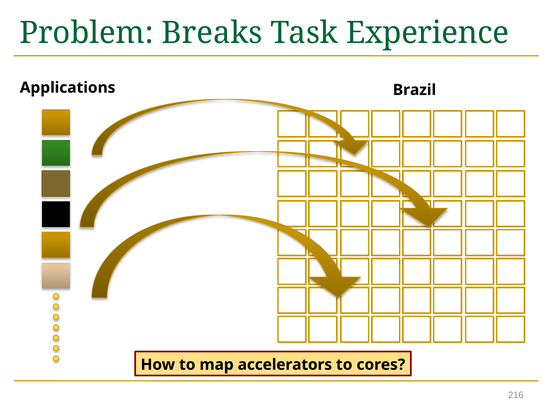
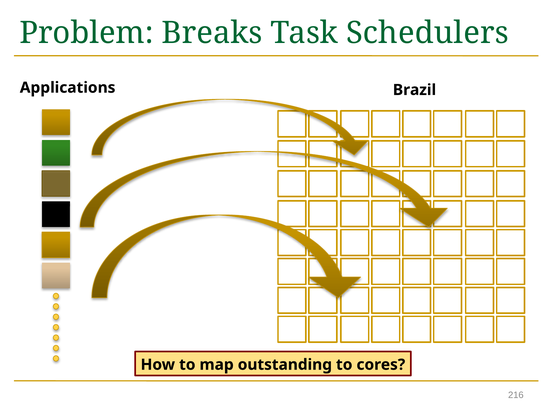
Experience: Experience -> Schedulers
accelerators: accelerators -> outstanding
